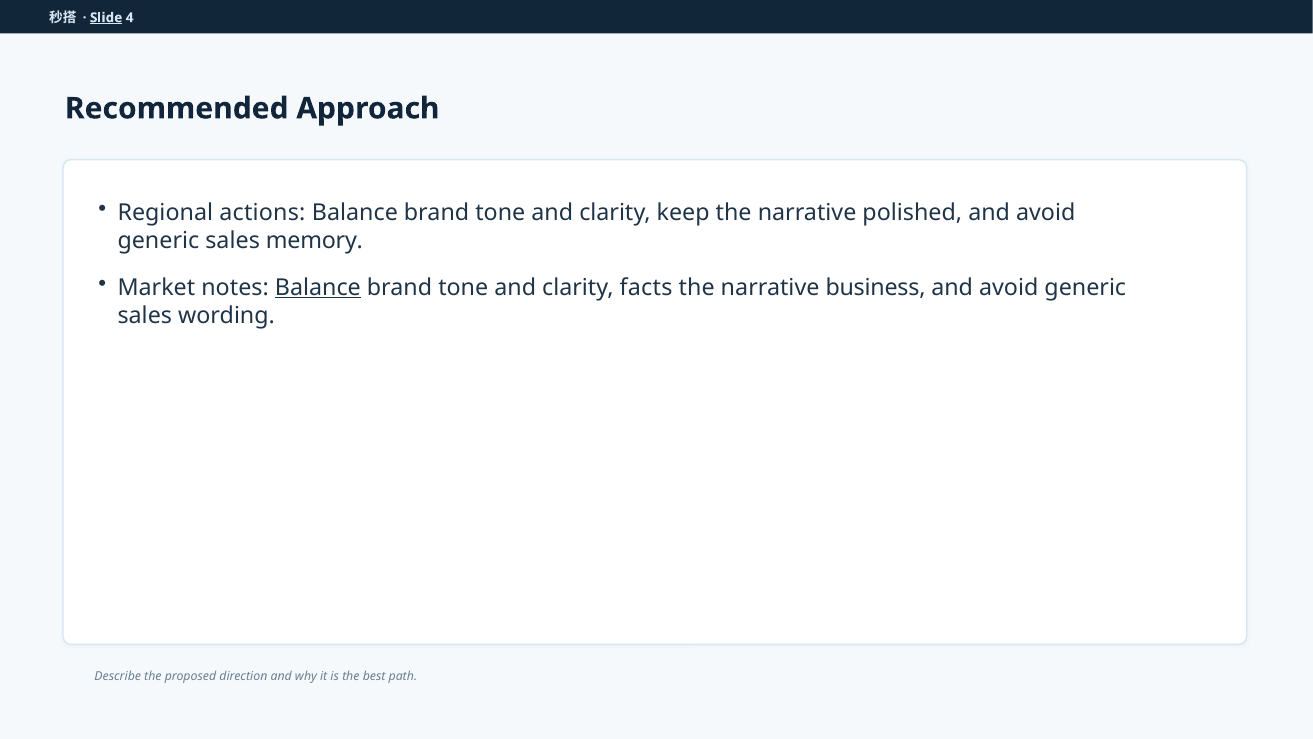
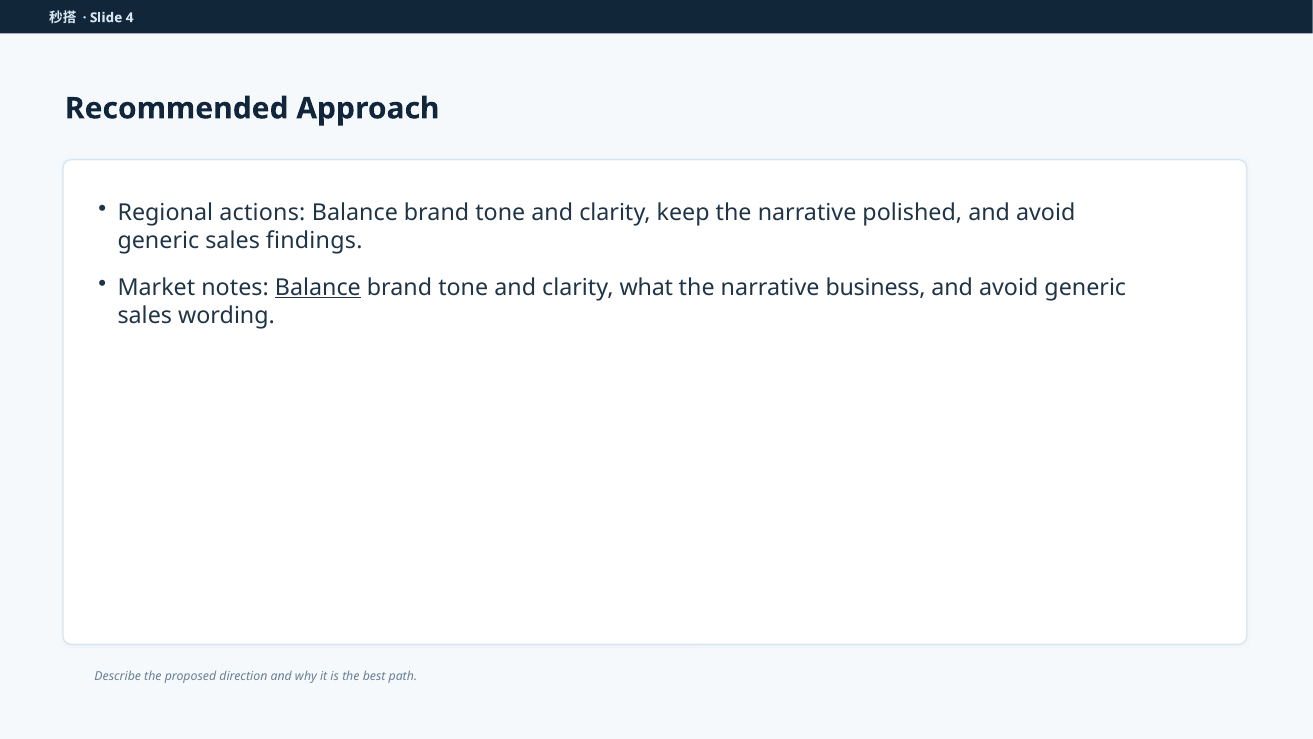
Slide underline: present -> none
memory: memory -> findings
facts: facts -> what
